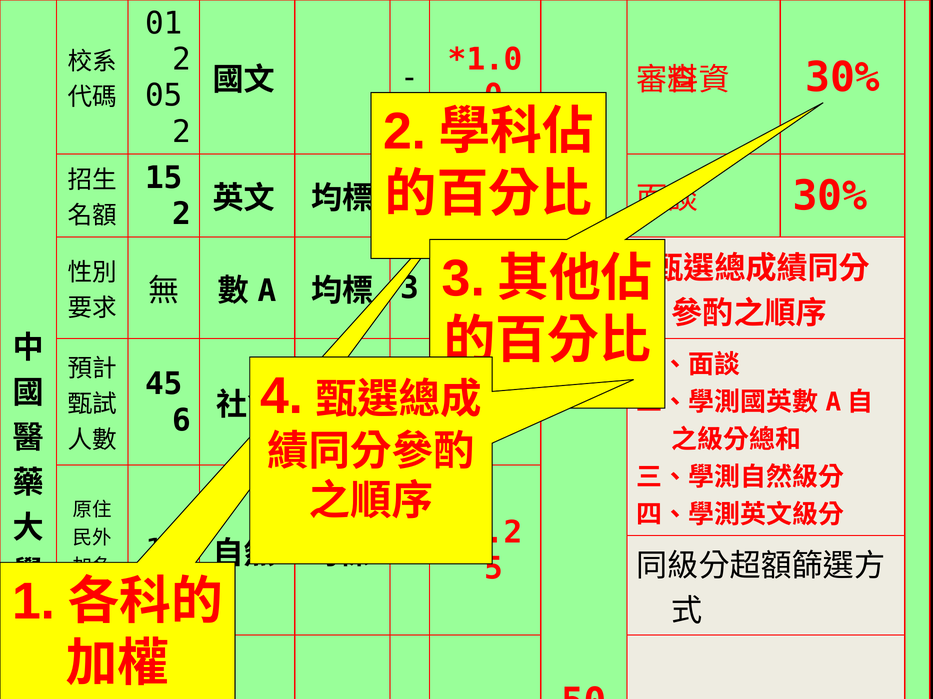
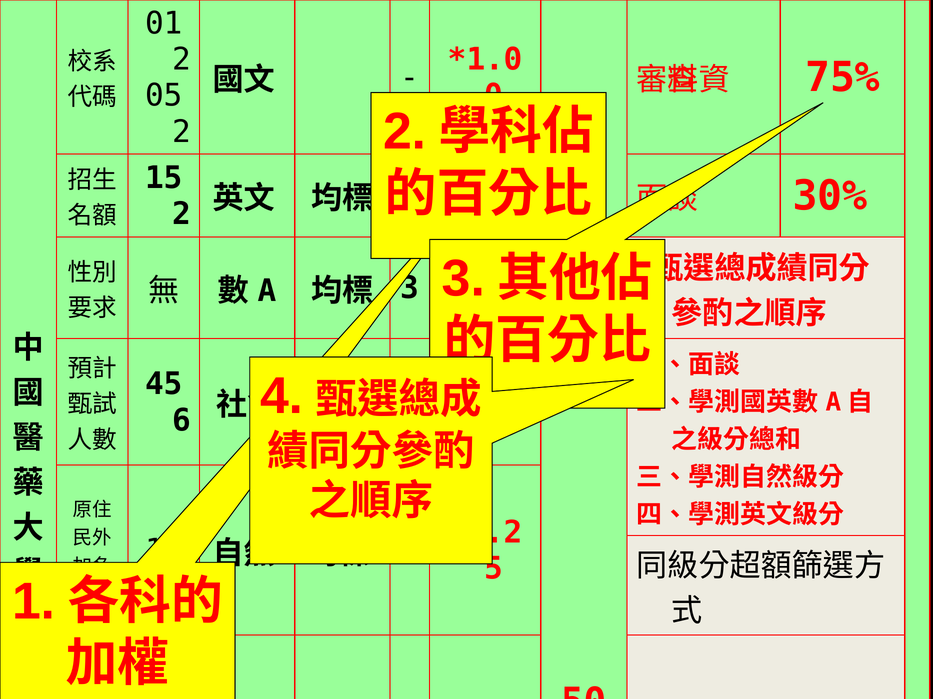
30% at (842, 78): 30% -> 75%
